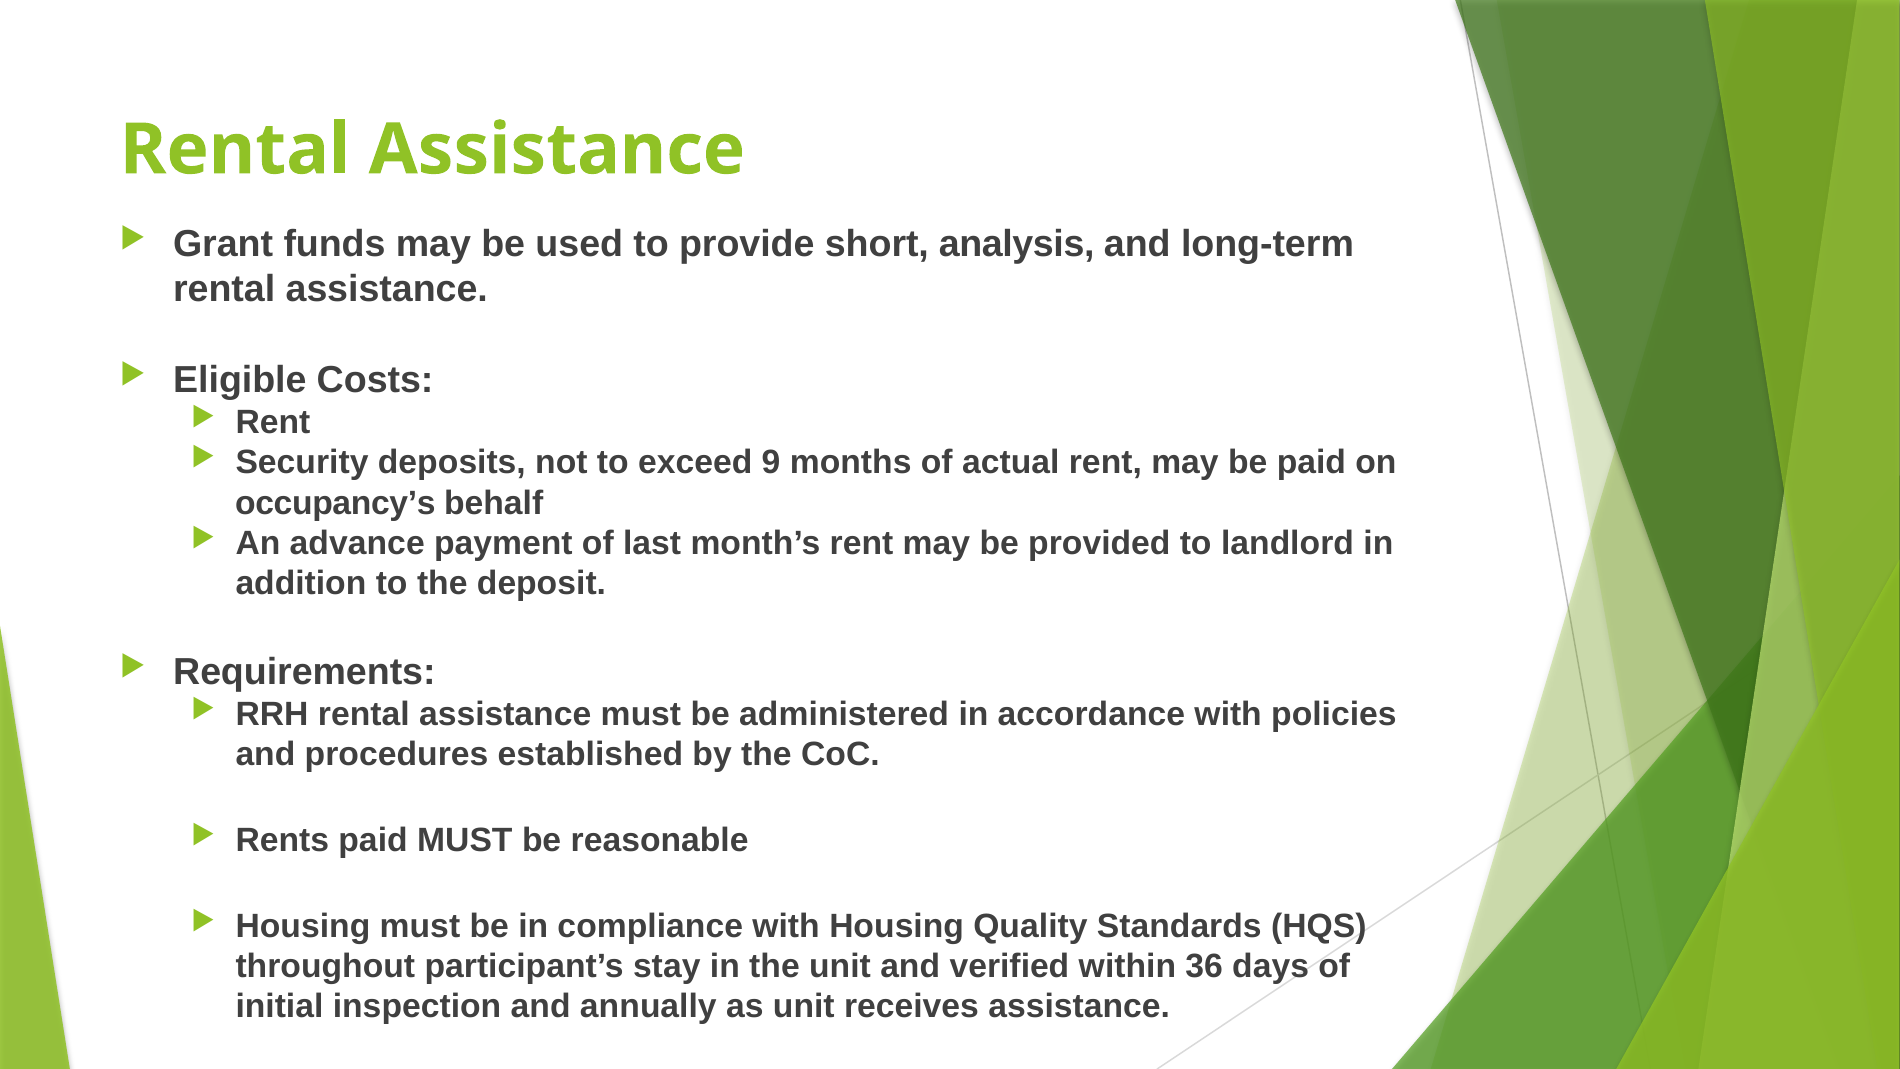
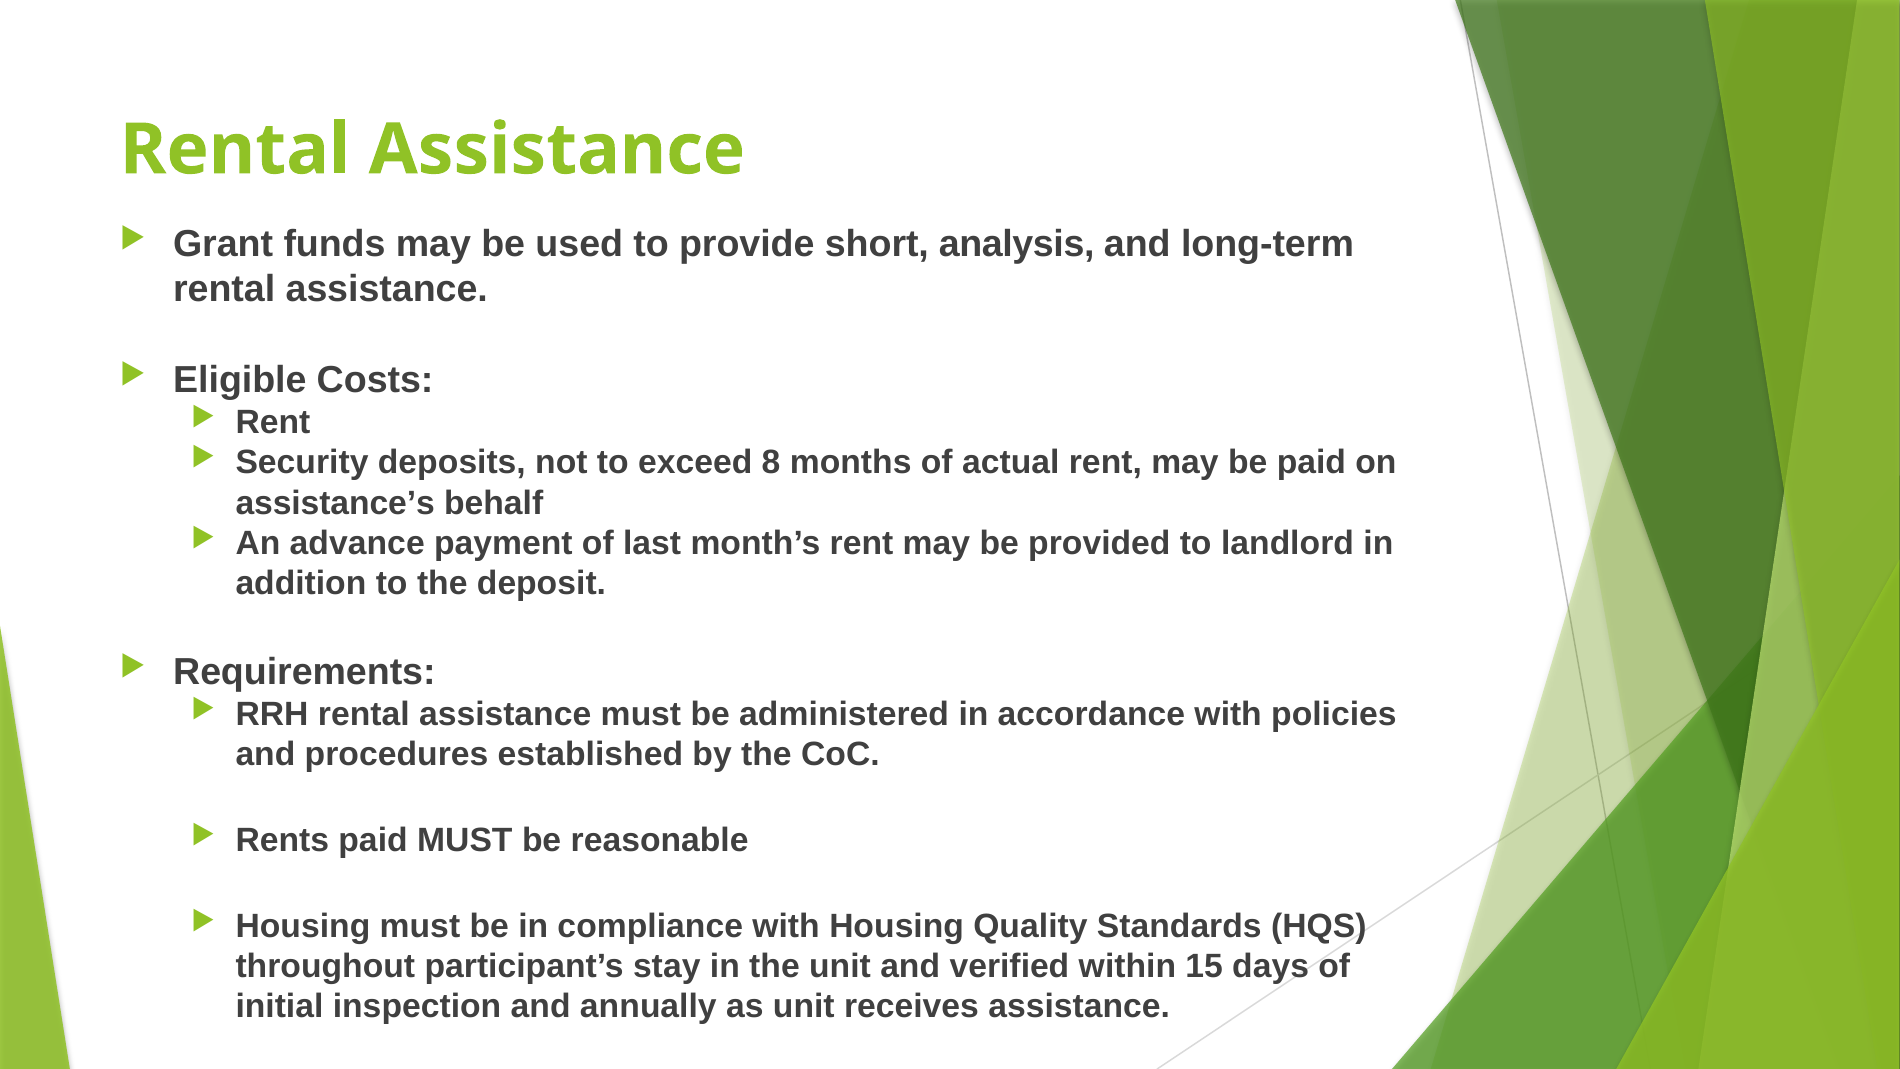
9: 9 -> 8
occupancy’s: occupancy’s -> assistance’s
36: 36 -> 15
